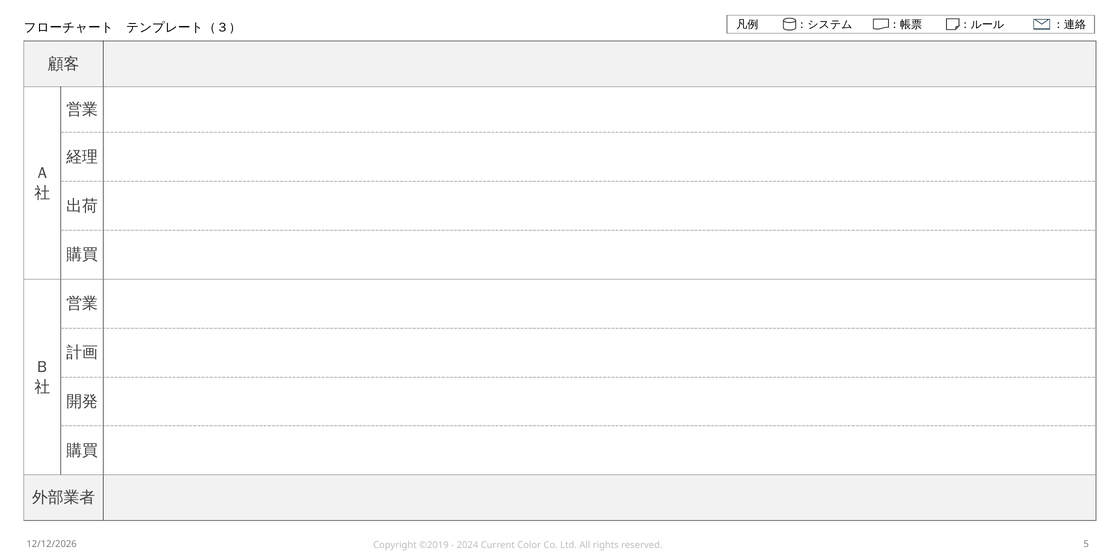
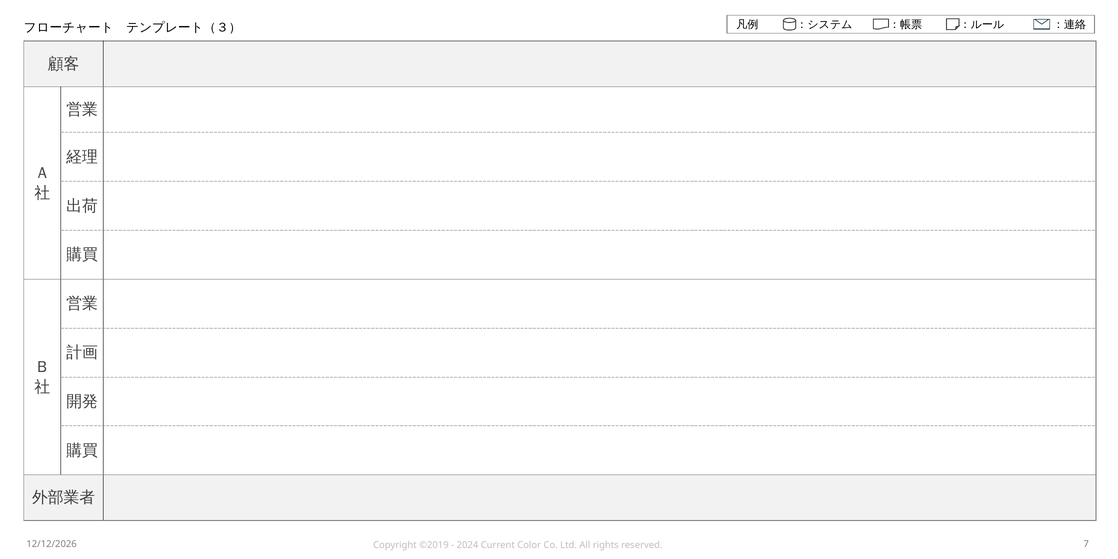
5: 5 -> 7
